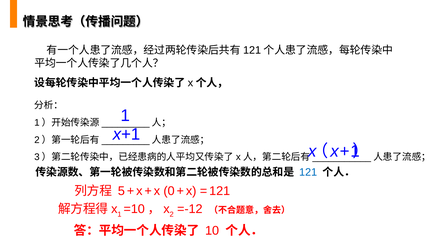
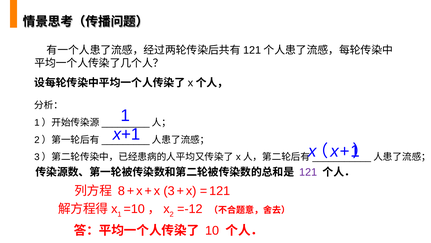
121 at (308, 172) colour: blue -> purple
5: 5 -> 8
0: 0 -> 3
